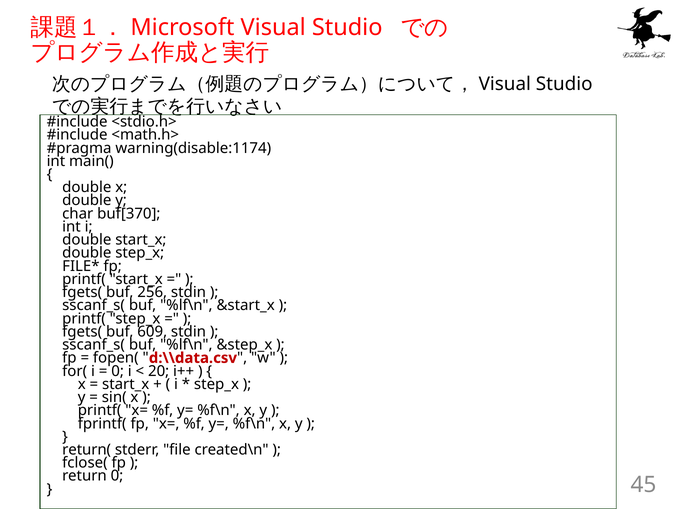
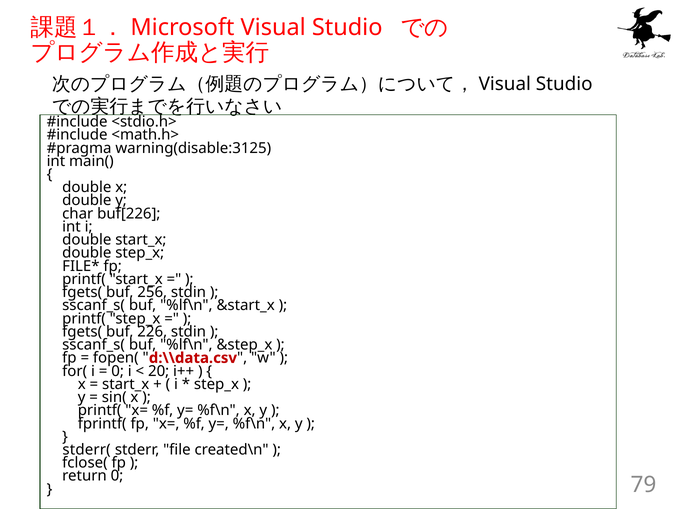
warning(disable:1174: warning(disable:1174 -> warning(disable:3125
buf[370: buf[370 -> buf[226
609: 609 -> 226
return(: return( -> stderr(
45: 45 -> 79
